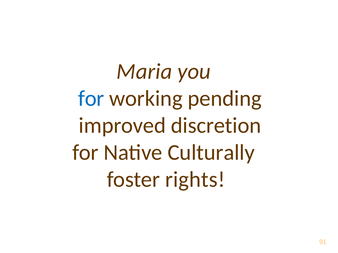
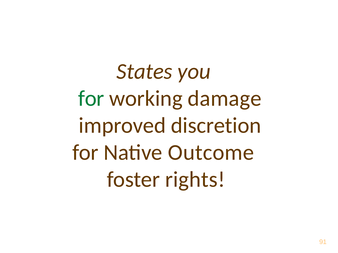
Maria: Maria -> States
for at (91, 99) colour: blue -> green
pending: pending -> damage
Culturally: Culturally -> Outcome
